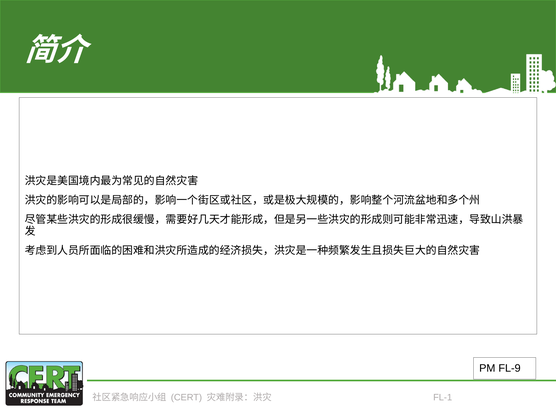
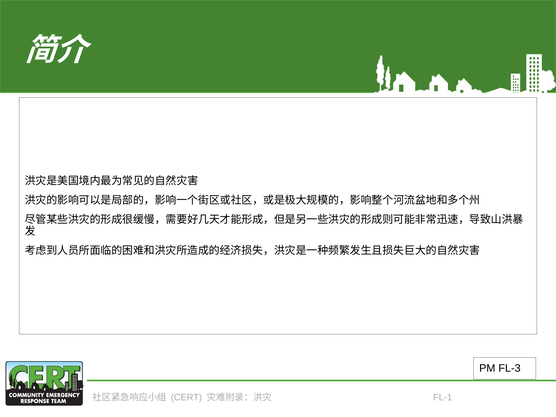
FL-9: FL-9 -> FL-3
